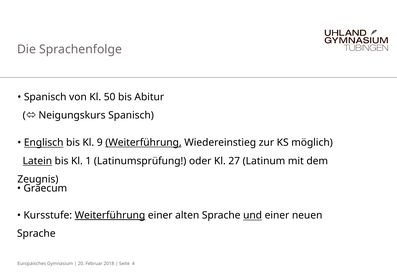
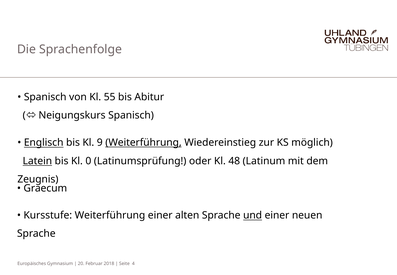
50: 50 -> 55
1: 1 -> 0
27: 27 -> 48
Weiterführung at (110, 215) underline: present -> none
